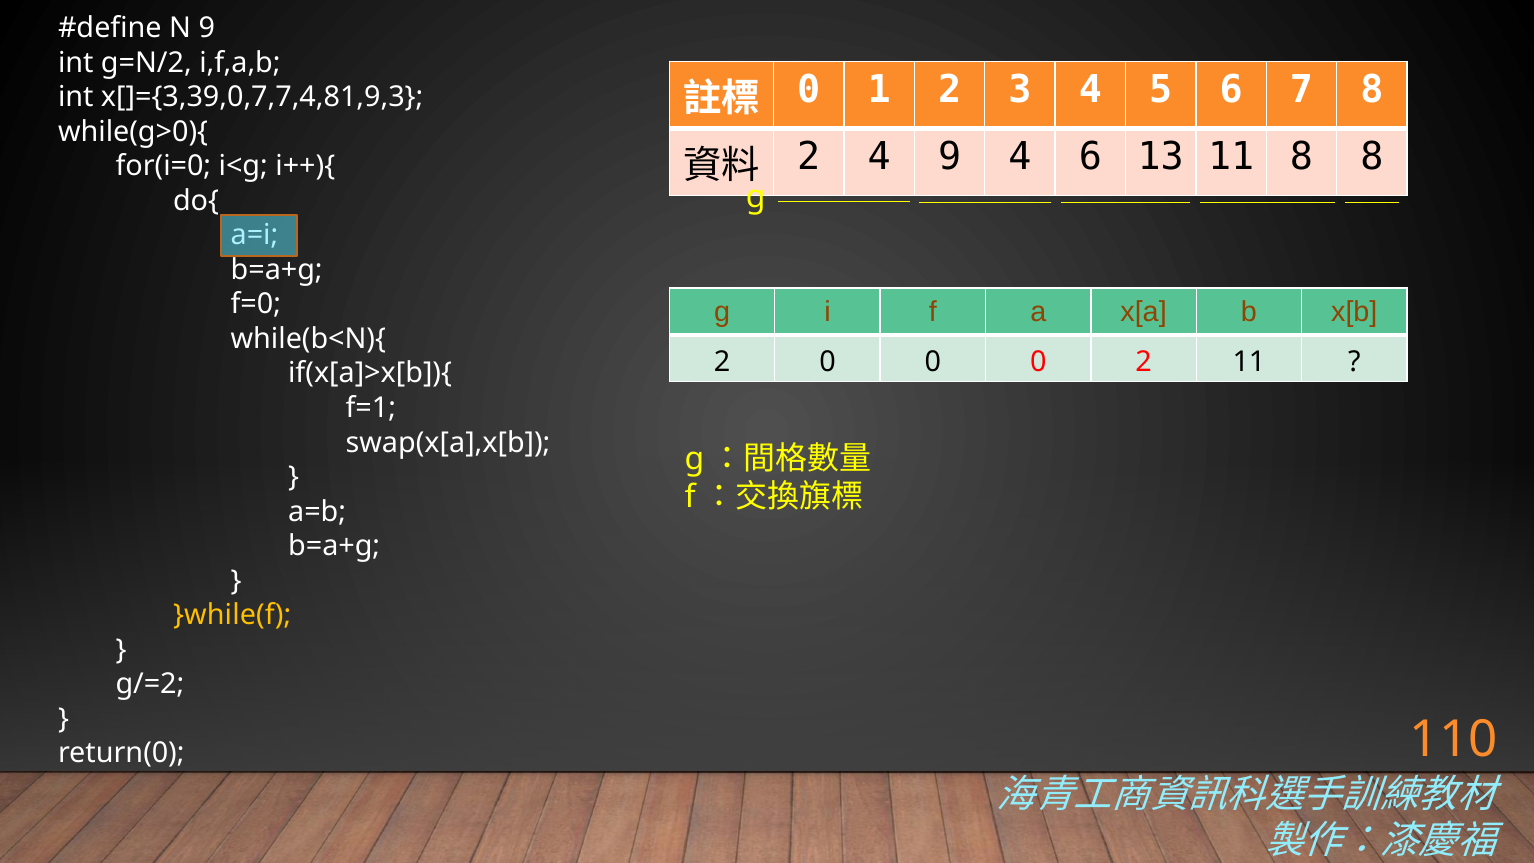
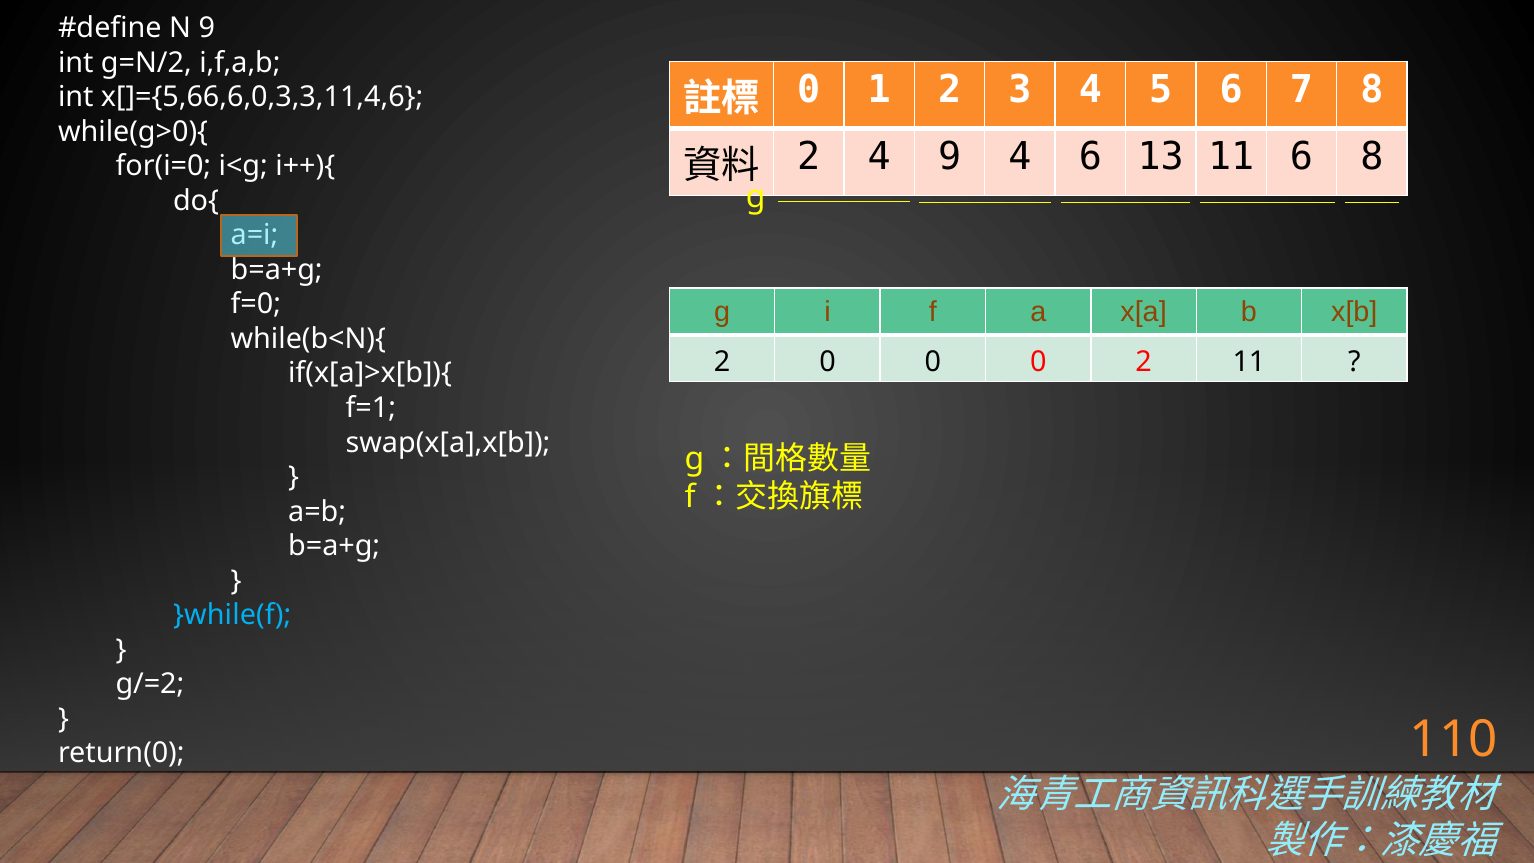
x[]={3,39,0,7,7,4,81,9,3: x[]={3,39,0,7,7,4,81,9,3 -> x[]={5,66,6,0,3,3,11,4,6
11 8: 8 -> 6
}while(f colour: yellow -> light blue
